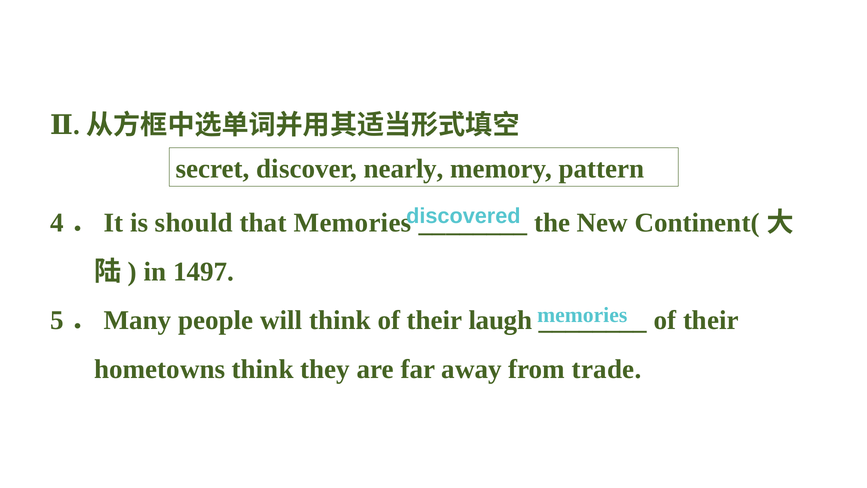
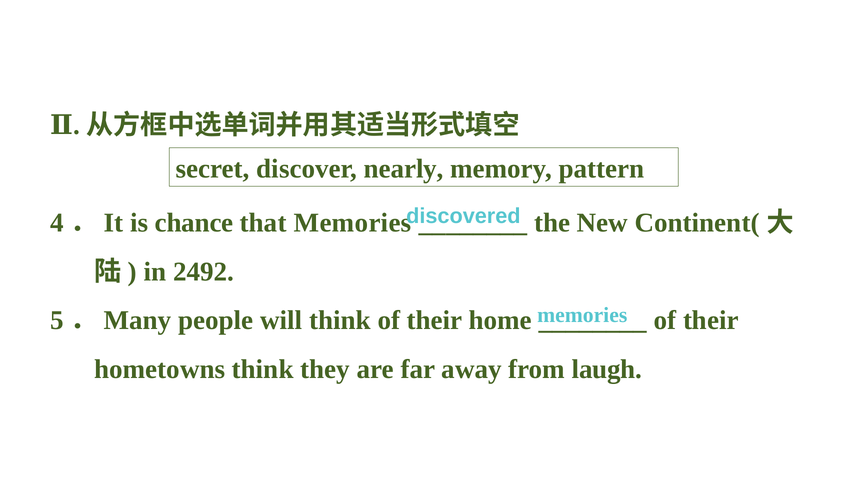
should: should -> chance
1497: 1497 -> 2492
laugh: laugh -> home
trade: trade -> laugh
